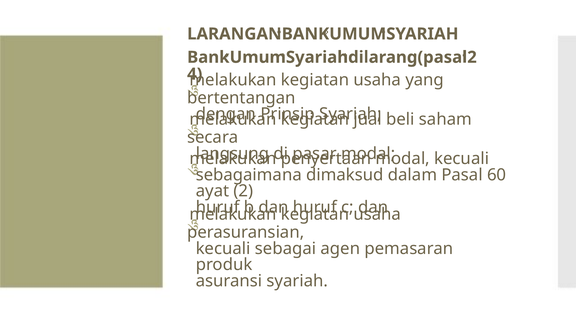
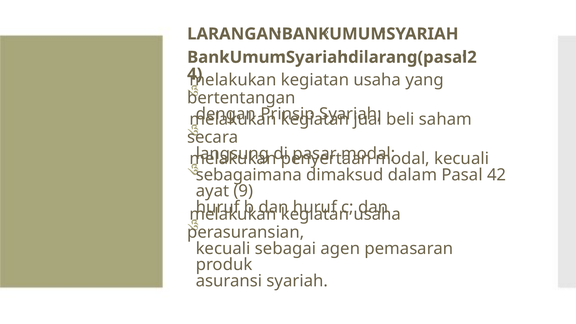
60: 60 -> 42
ayat 2: 2 -> 9
